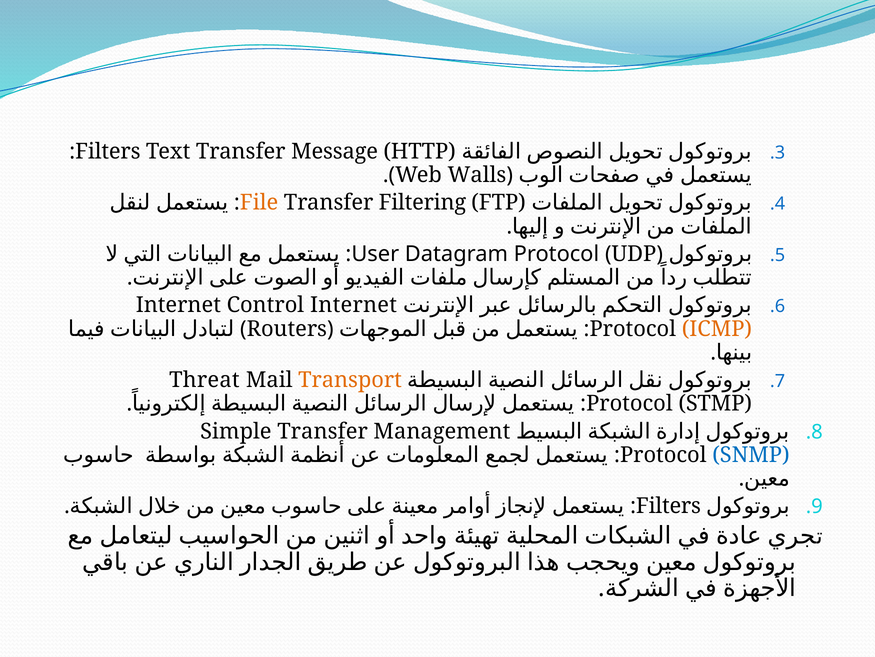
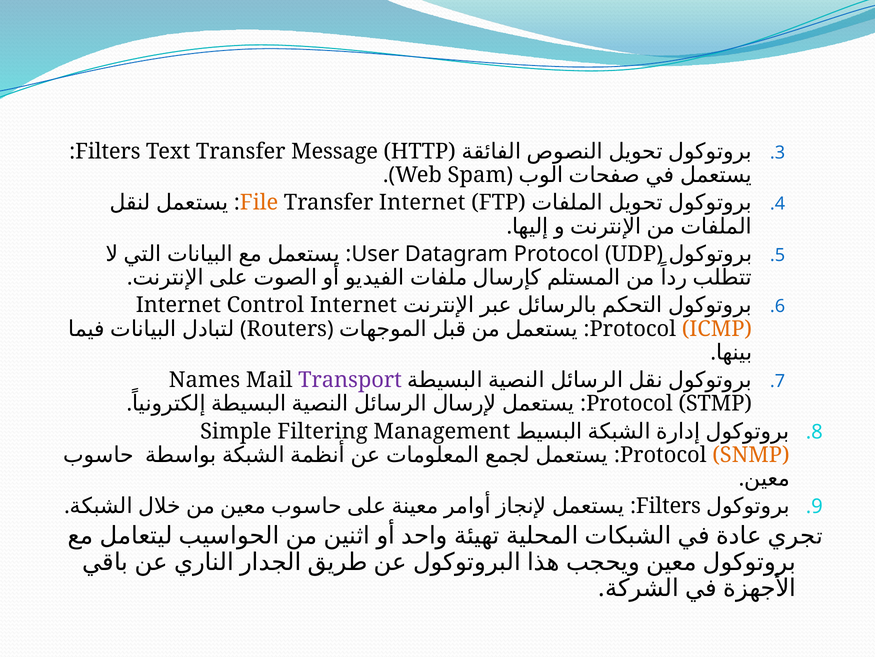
Walls: Walls -> Spam
Transfer Filtering: Filtering -> Internet
Threat: Threat -> Names
Transport colour: orange -> purple
Simple Transfer: Transfer -> Filtering
SNMP colour: blue -> orange
